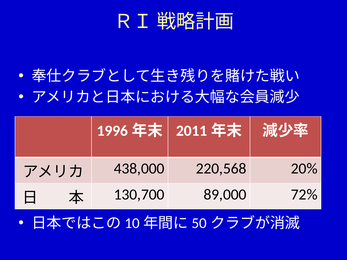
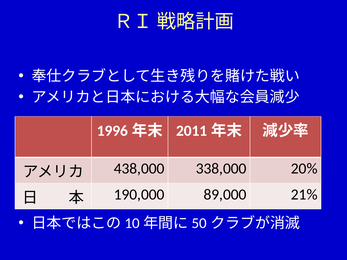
220,568: 220,568 -> 338,000
130,700: 130,700 -> 190,000
72%: 72% -> 21%
